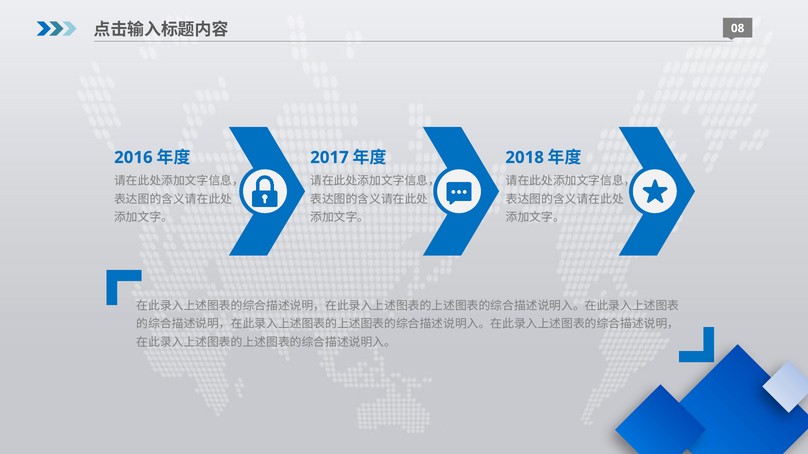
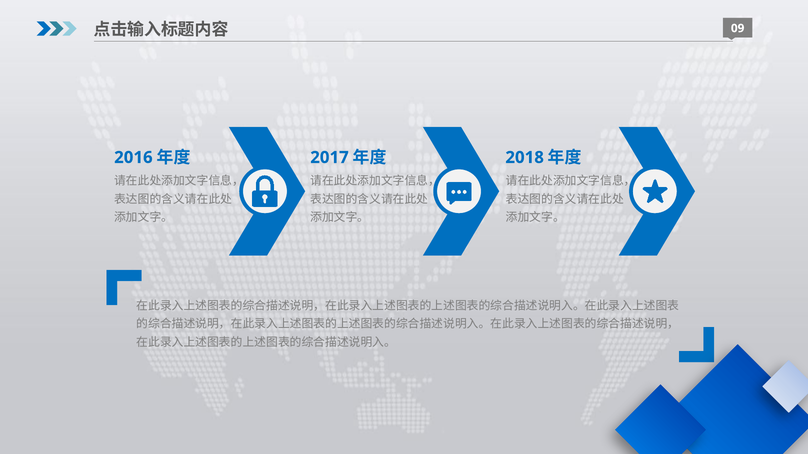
08: 08 -> 09
